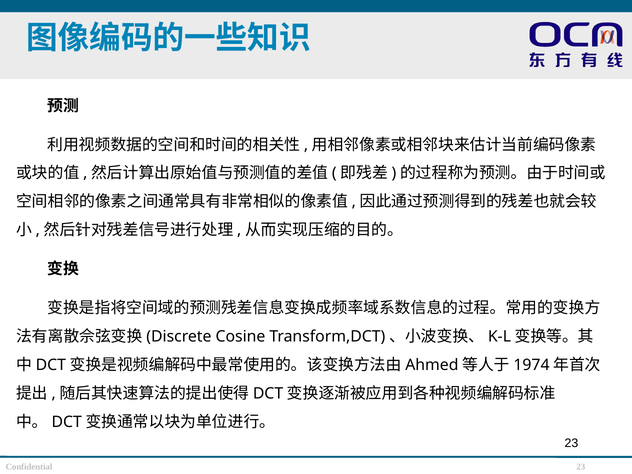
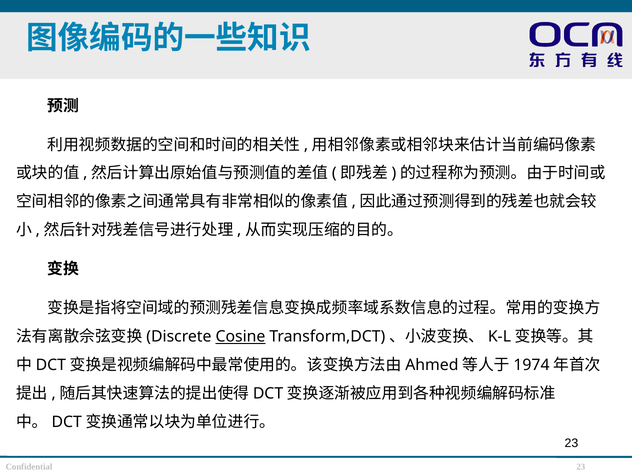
Cosine underline: none -> present
